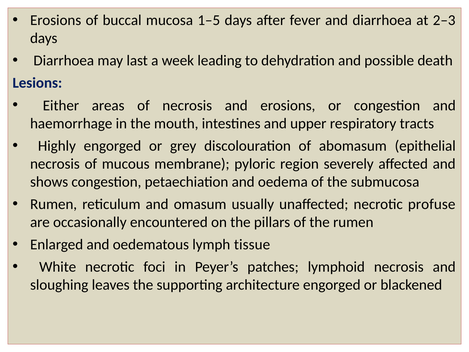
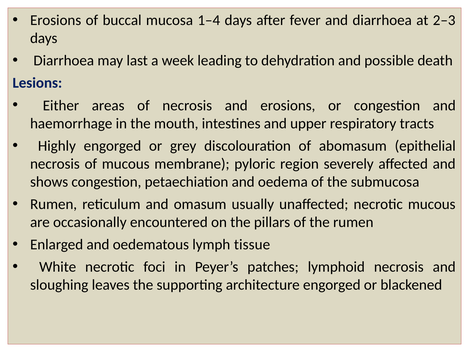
1–5: 1–5 -> 1–4
necrotic profuse: profuse -> mucous
